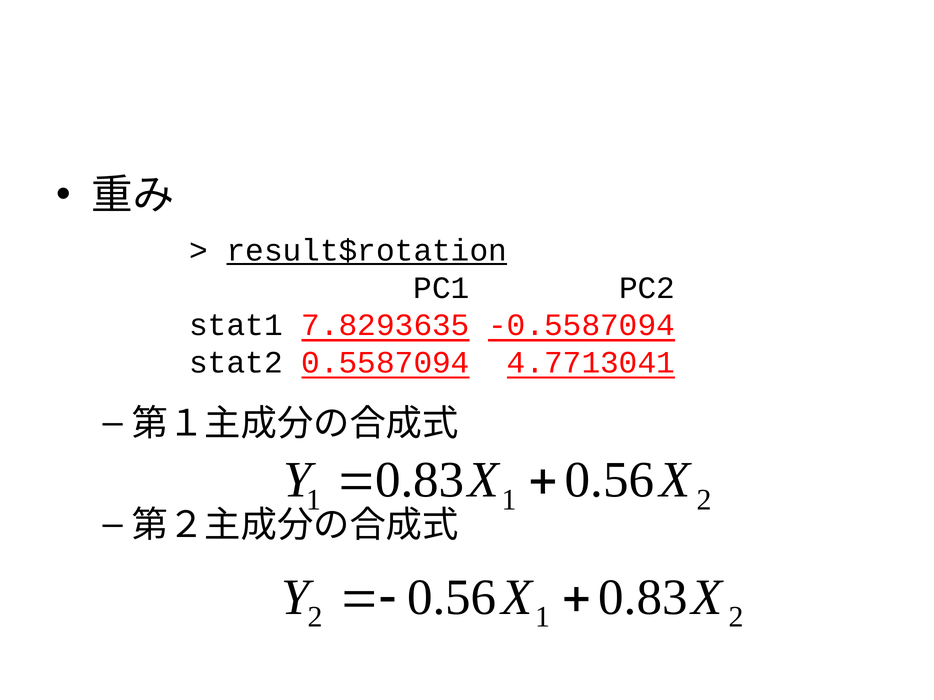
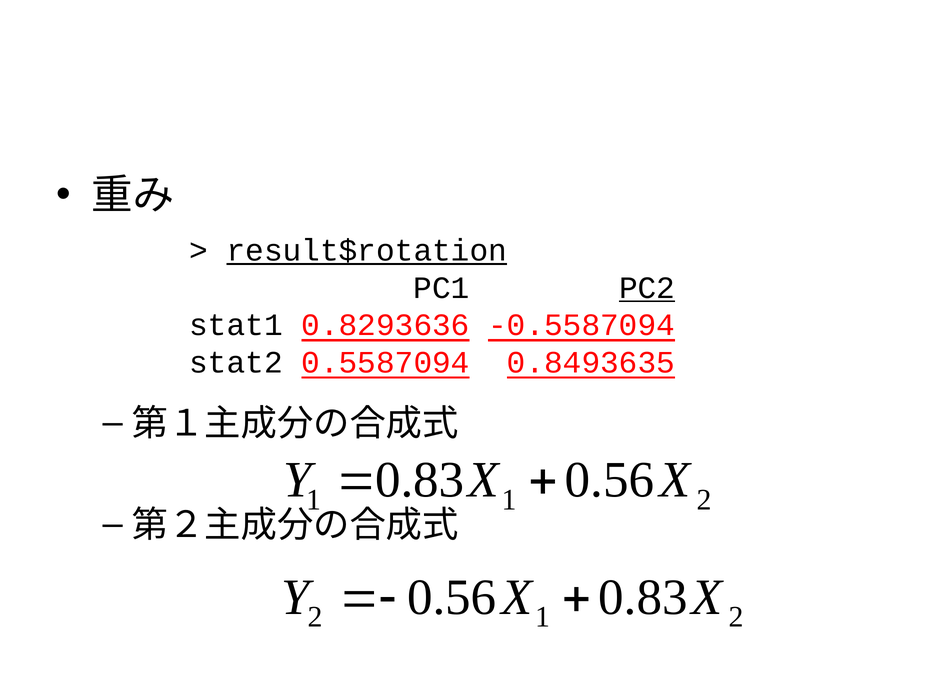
PC2 underline: none -> present
7.8293635: 7.8293635 -> 0.8293636
4.7713041: 4.7713041 -> 0.8493635
